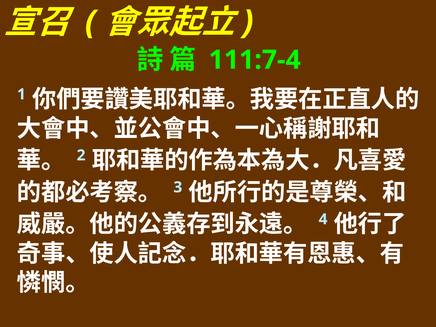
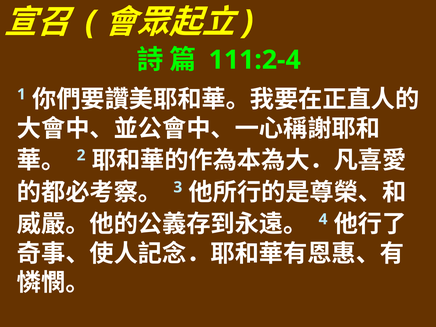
111:7-4: 111:7-4 -> 111:2-4
